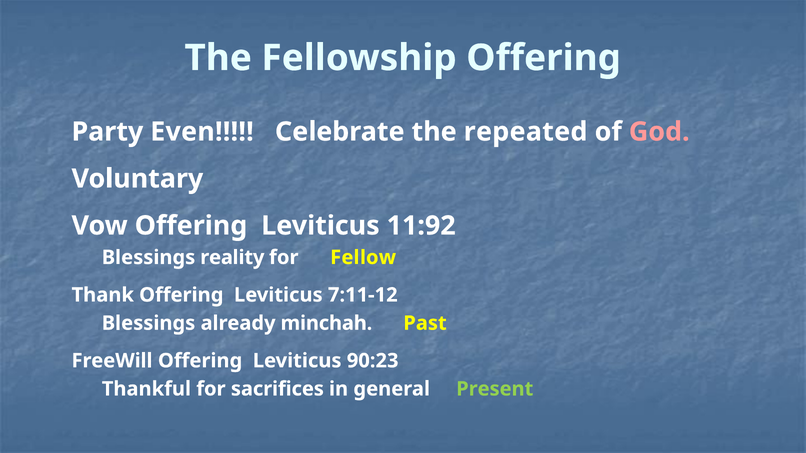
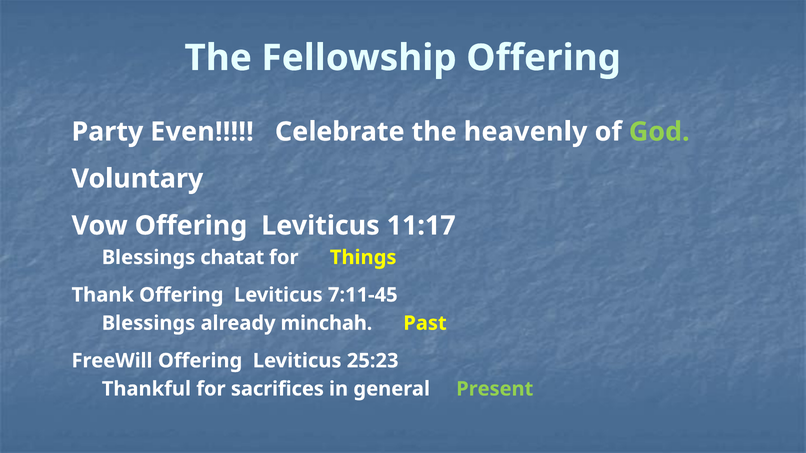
repeated: repeated -> heavenly
God colour: pink -> light green
11:92: 11:92 -> 11:17
reality: reality -> chatat
Fellow: Fellow -> Things
7:11-12: 7:11-12 -> 7:11-45
90:23: 90:23 -> 25:23
